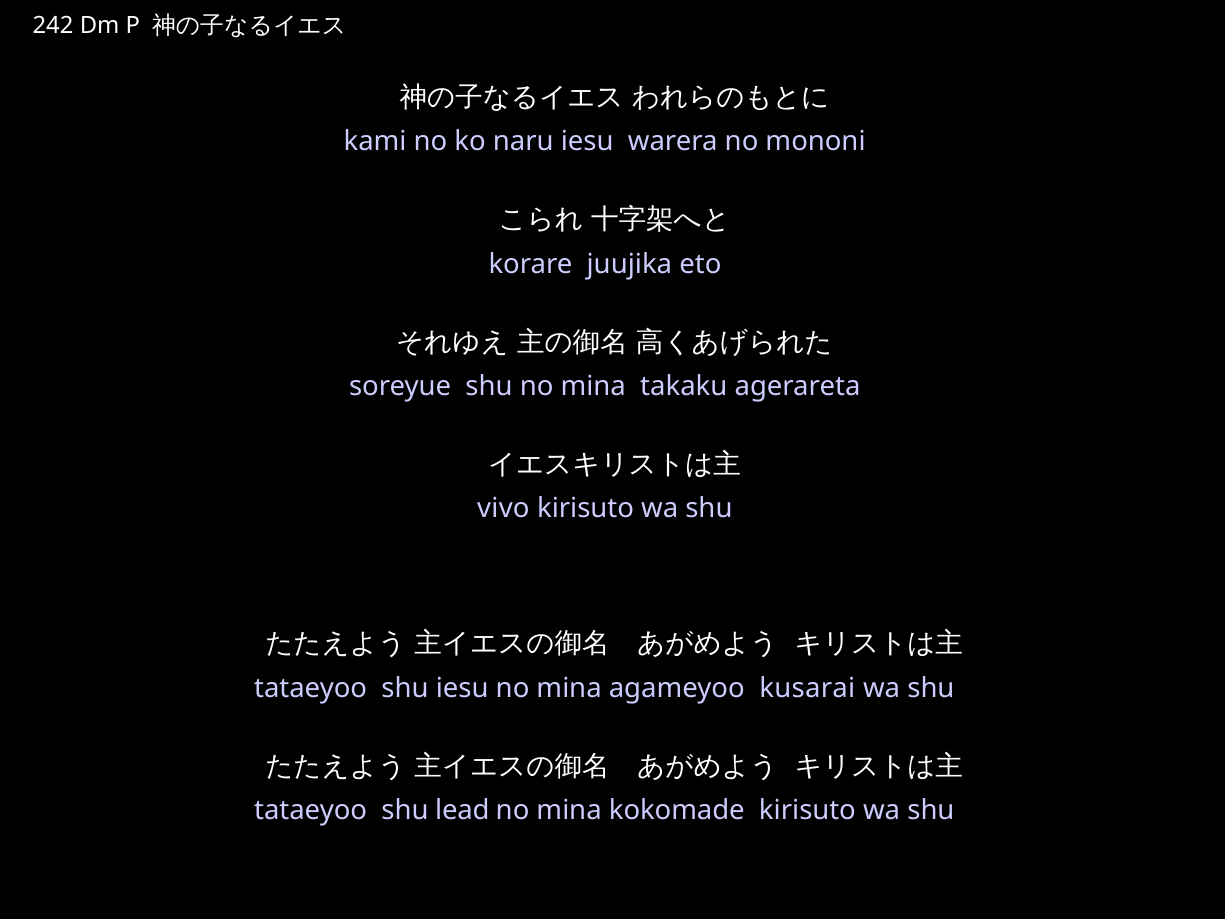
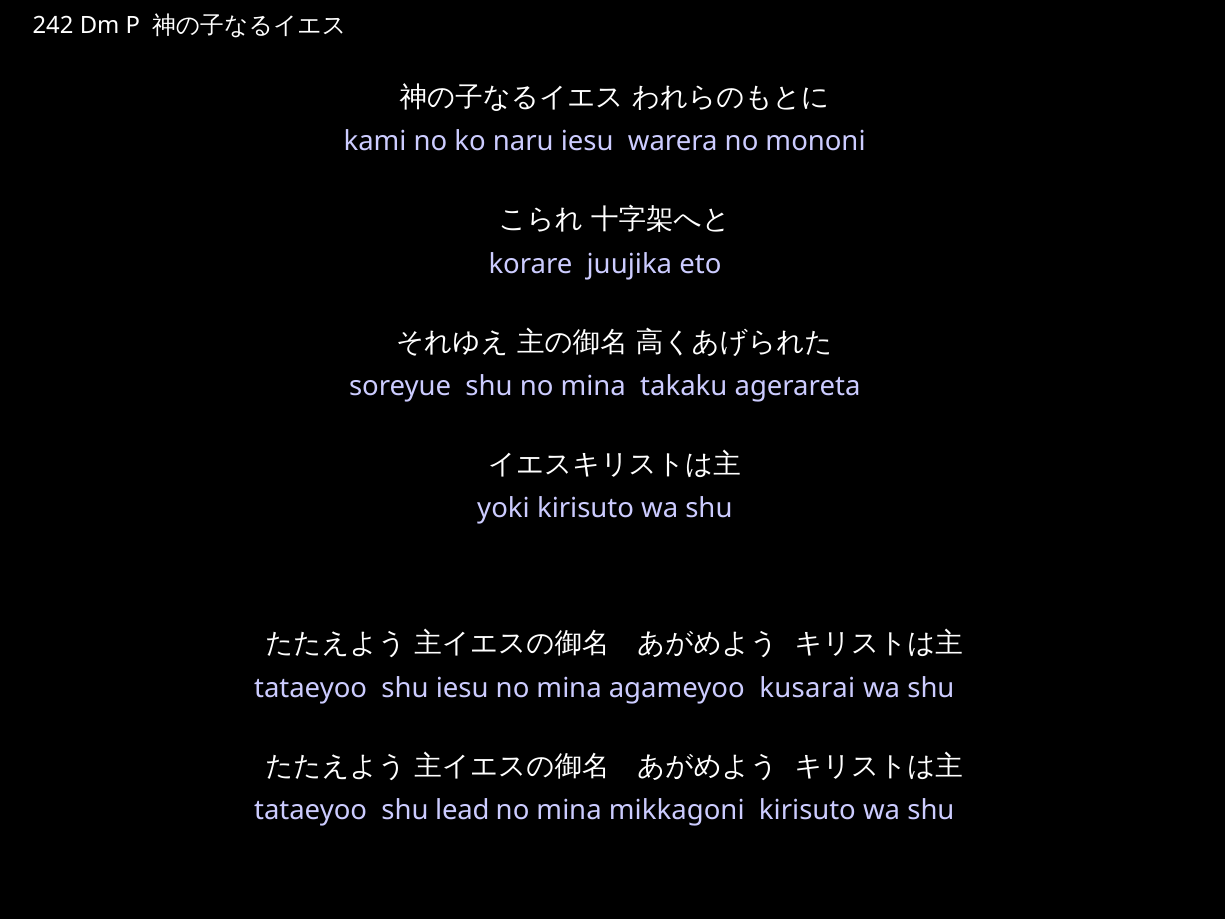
vivo: vivo -> yoki
kokomade: kokomade -> mikkagoni
